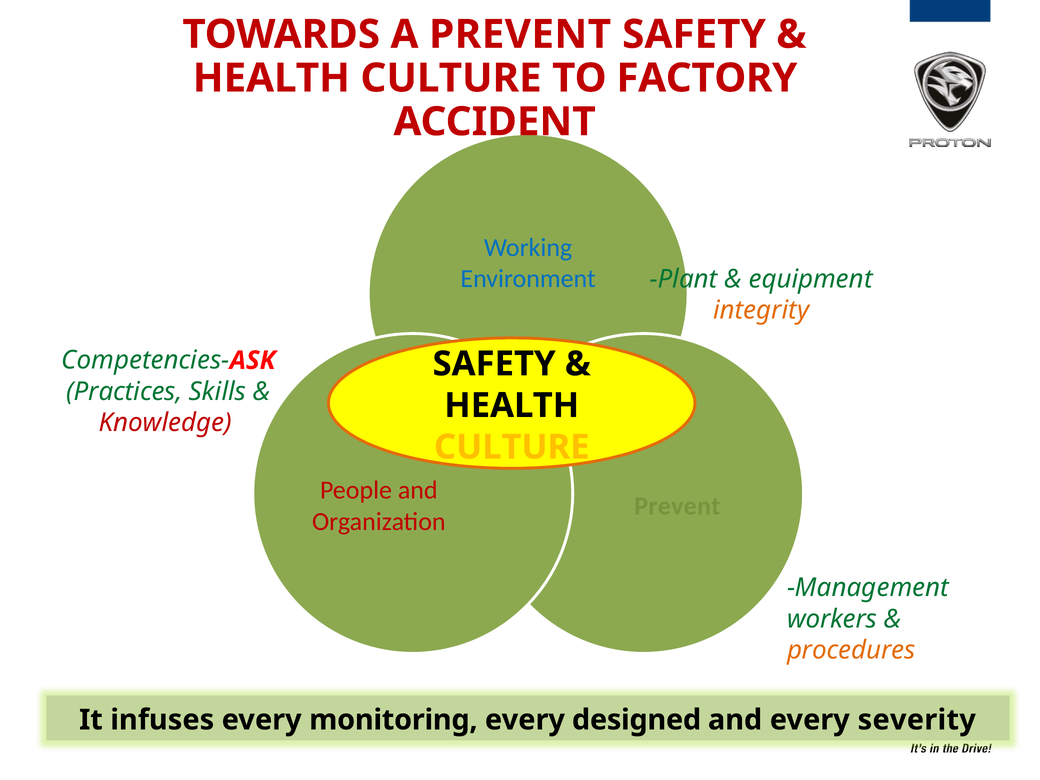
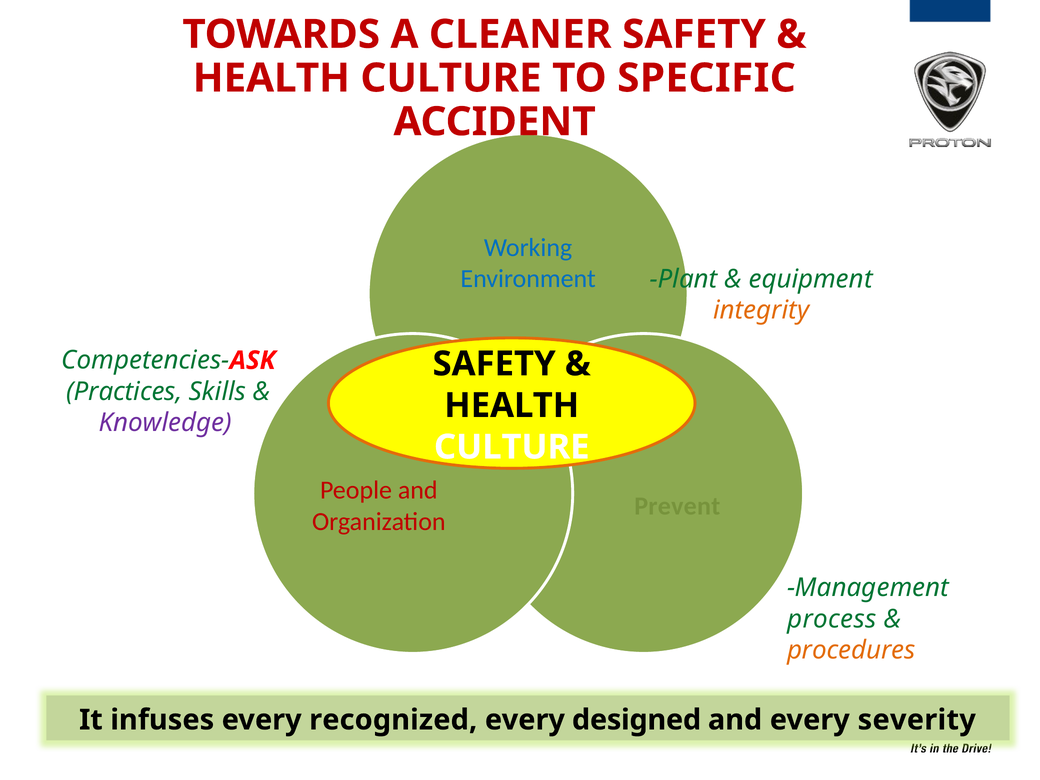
A PREVENT: PREVENT -> CLEANER
FACTORY: FACTORY -> SPECIFIC
Knowledge colour: red -> purple
CULTURE at (512, 447) colour: yellow -> white
workers: workers -> process
monitoring: monitoring -> recognized
